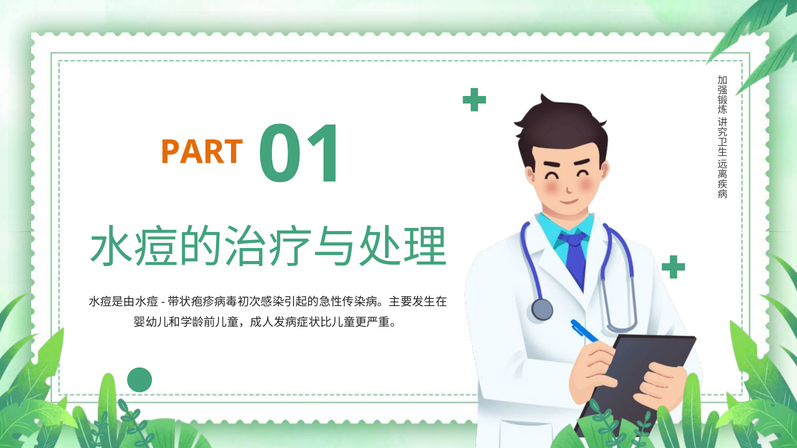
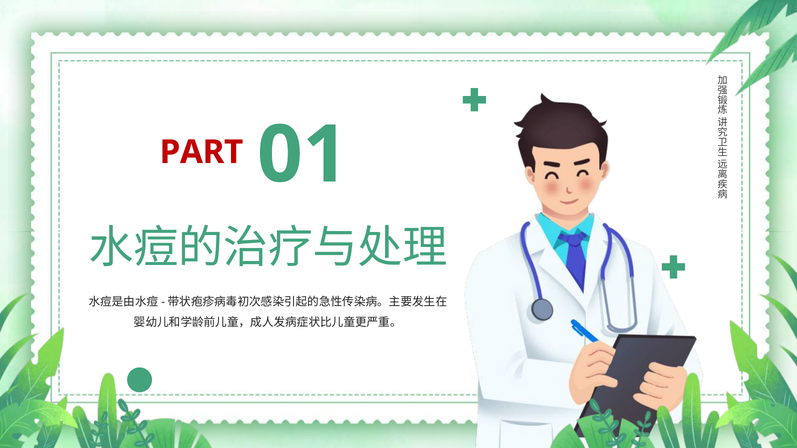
PART colour: orange -> red
